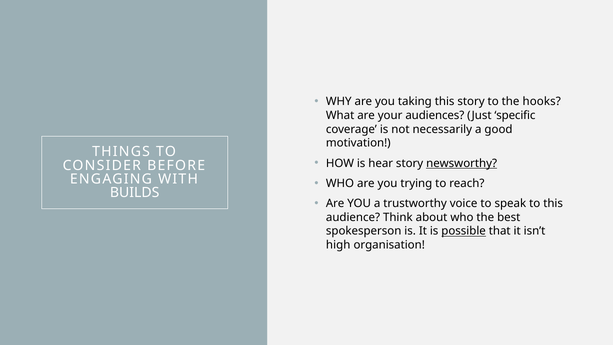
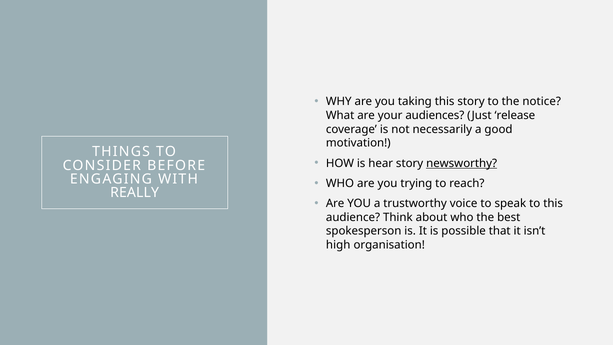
hooks: hooks -> notice
specific: specific -> release
BUILDS: BUILDS -> REALLY
possible underline: present -> none
